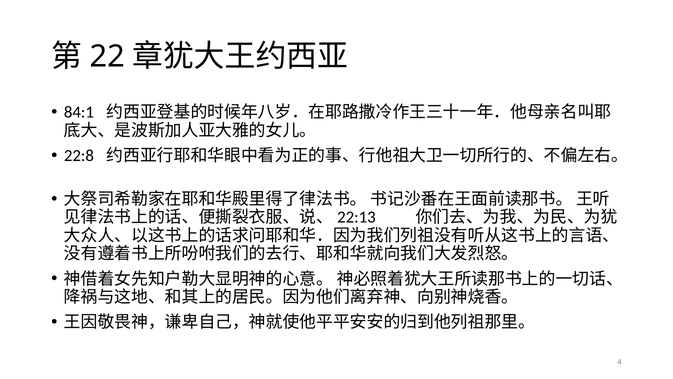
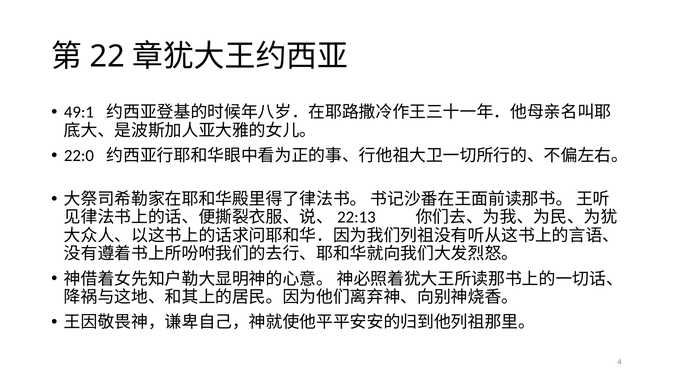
84:1: 84:1 -> 49:1
22:8: 22:8 -> 22:0
